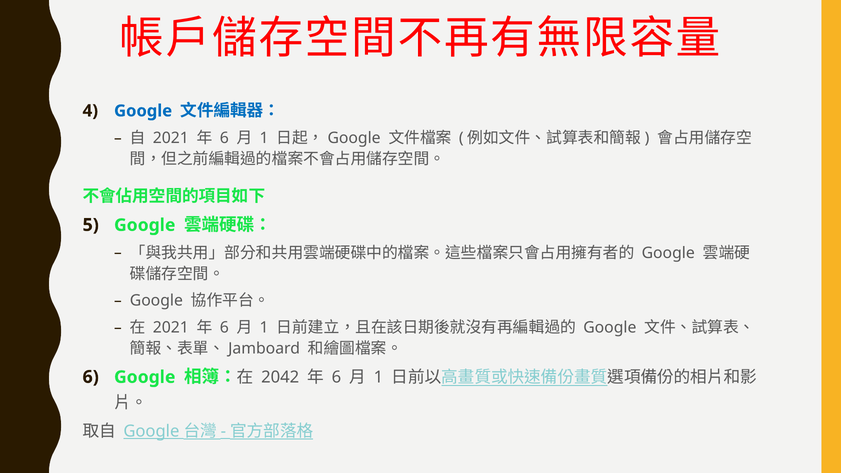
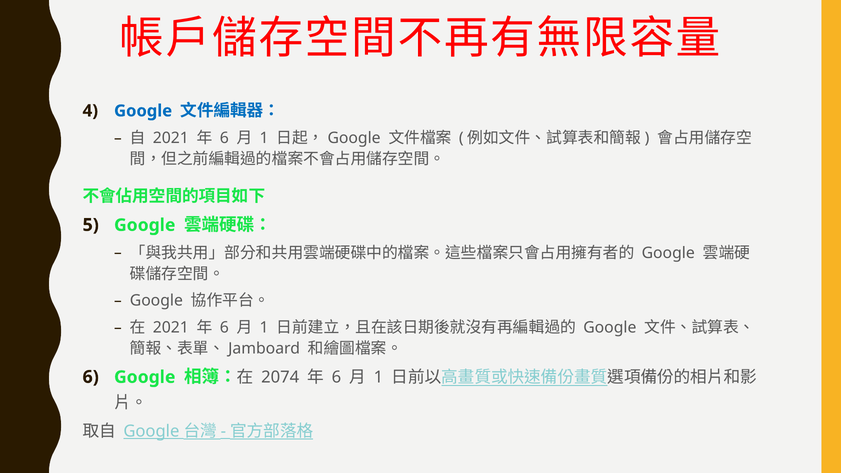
2042: 2042 -> 2074
